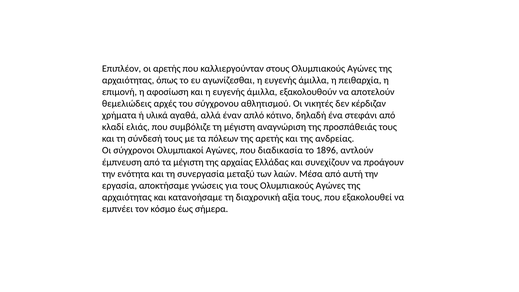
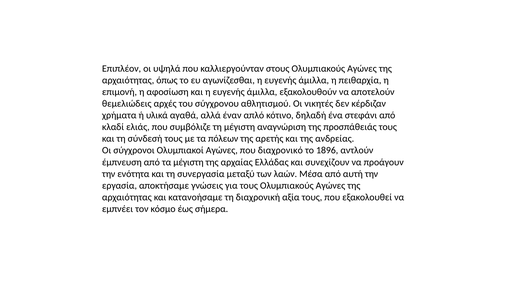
οι αρετής: αρετής -> υψηλά
διαδικασία: διαδικασία -> διαχρονικό
